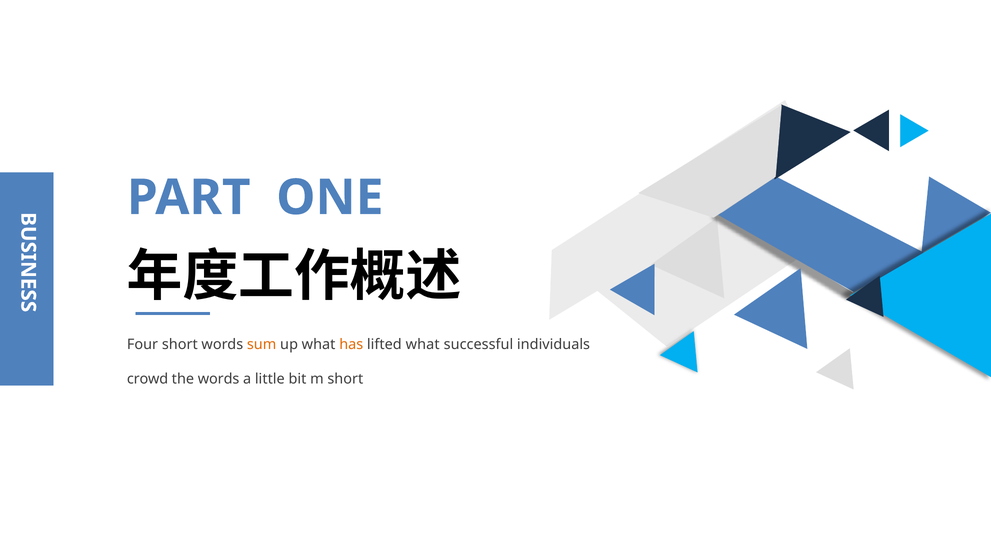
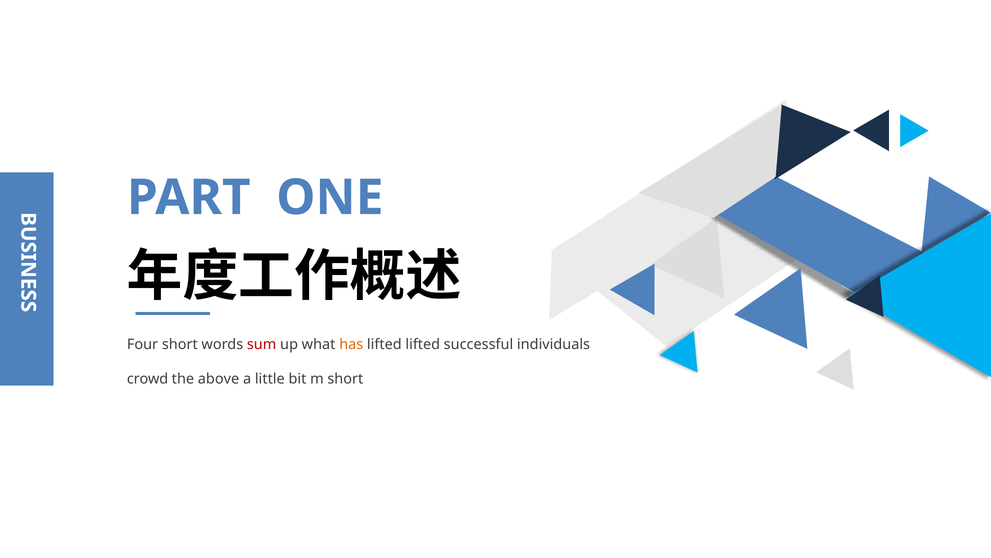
sum colour: orange -> red
lifted what: what -> lifted
the words: words -> above
